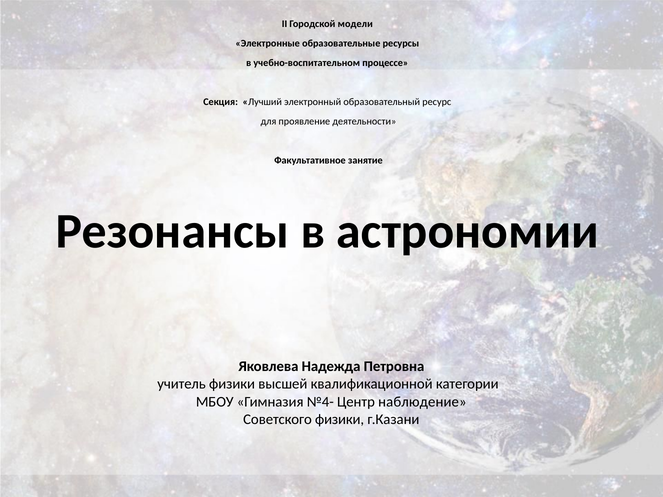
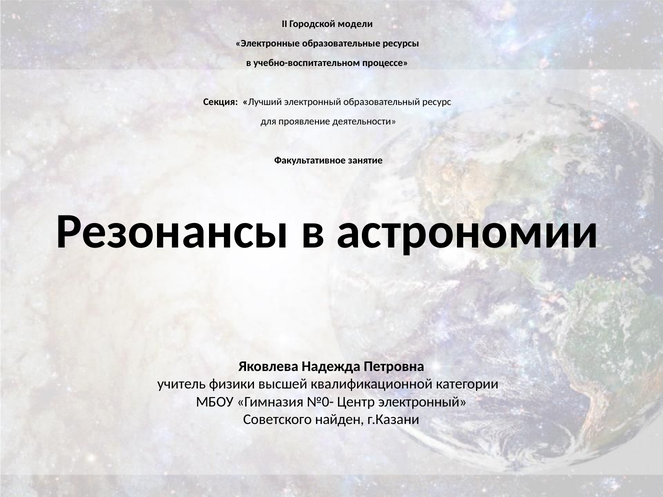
№4-: №4- -> №0-
Центр наблюдение: наблюдение -> электронный
Советского физики: физики -> найден
